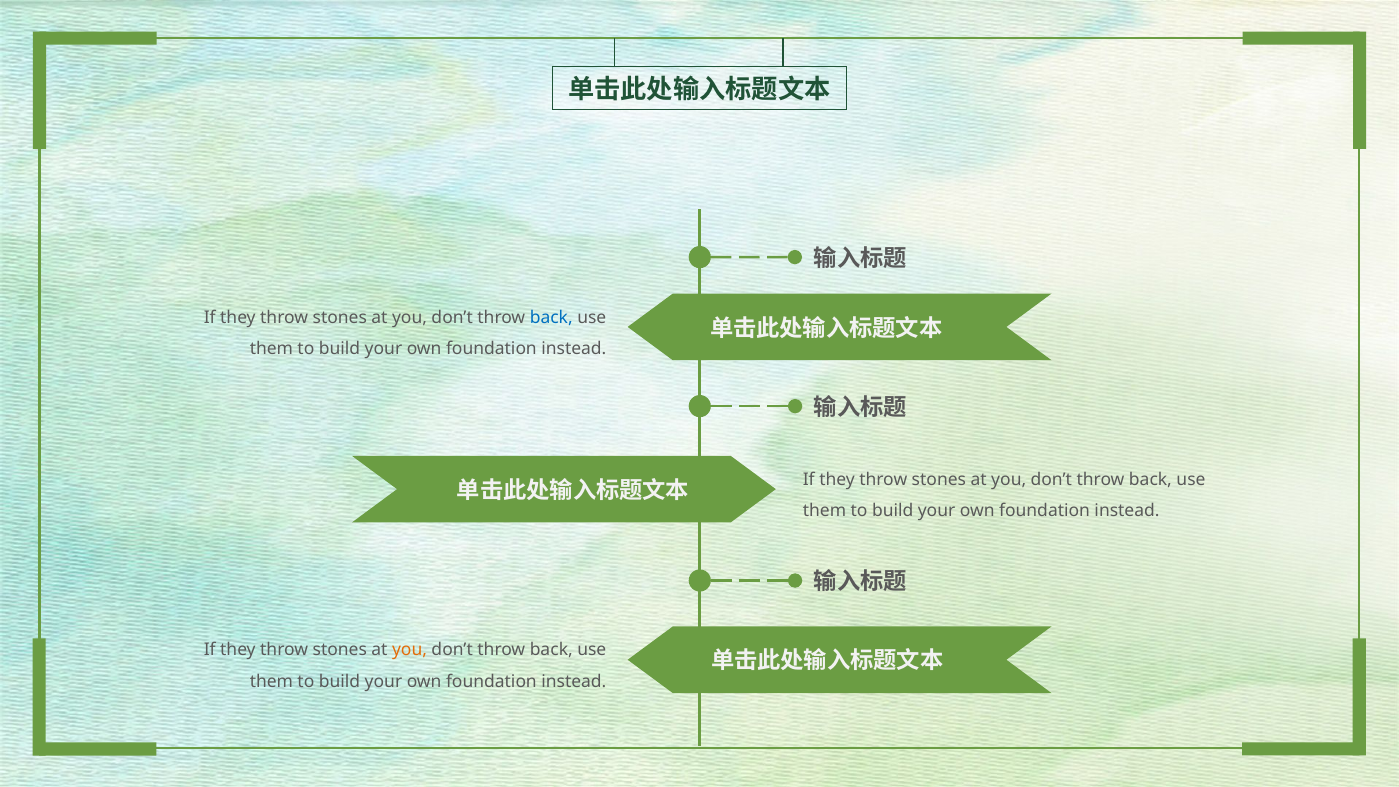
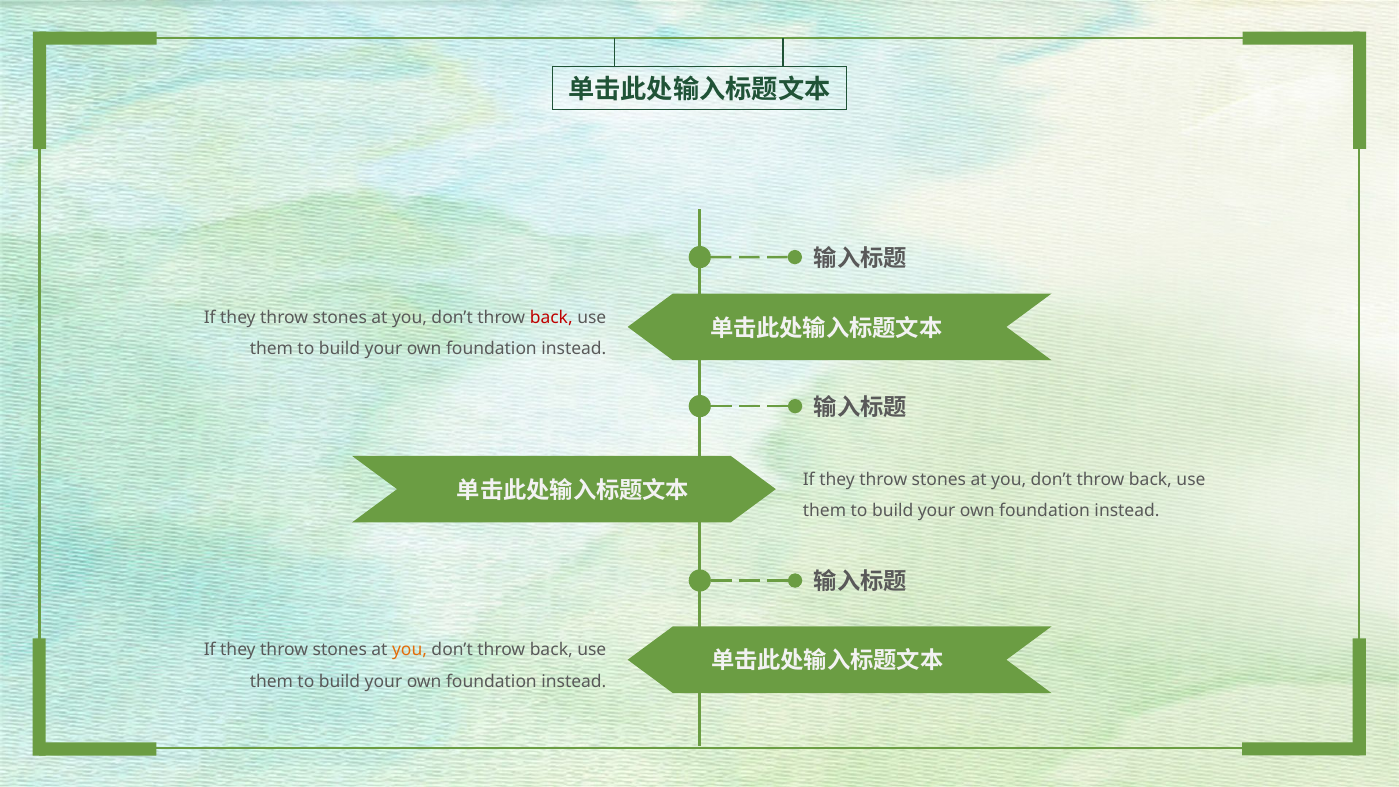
back at (551, 317) colour: blue -> red
